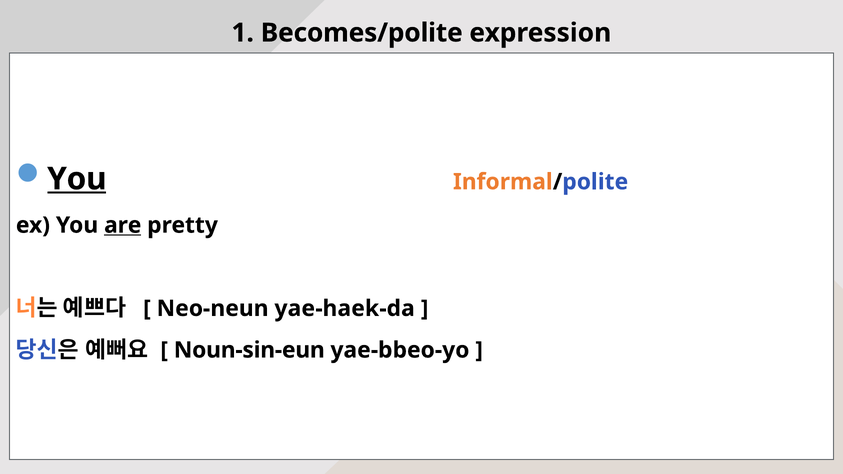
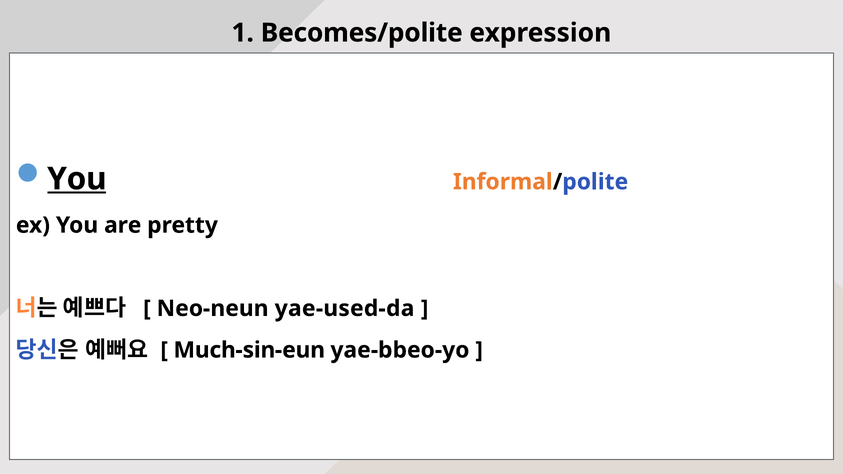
are underline: present -> none
yae-haek-da: yae-haek-da -> yae-used-da
Noun-sin-eun: Noun-sin-eun -> Much-sin-eun
